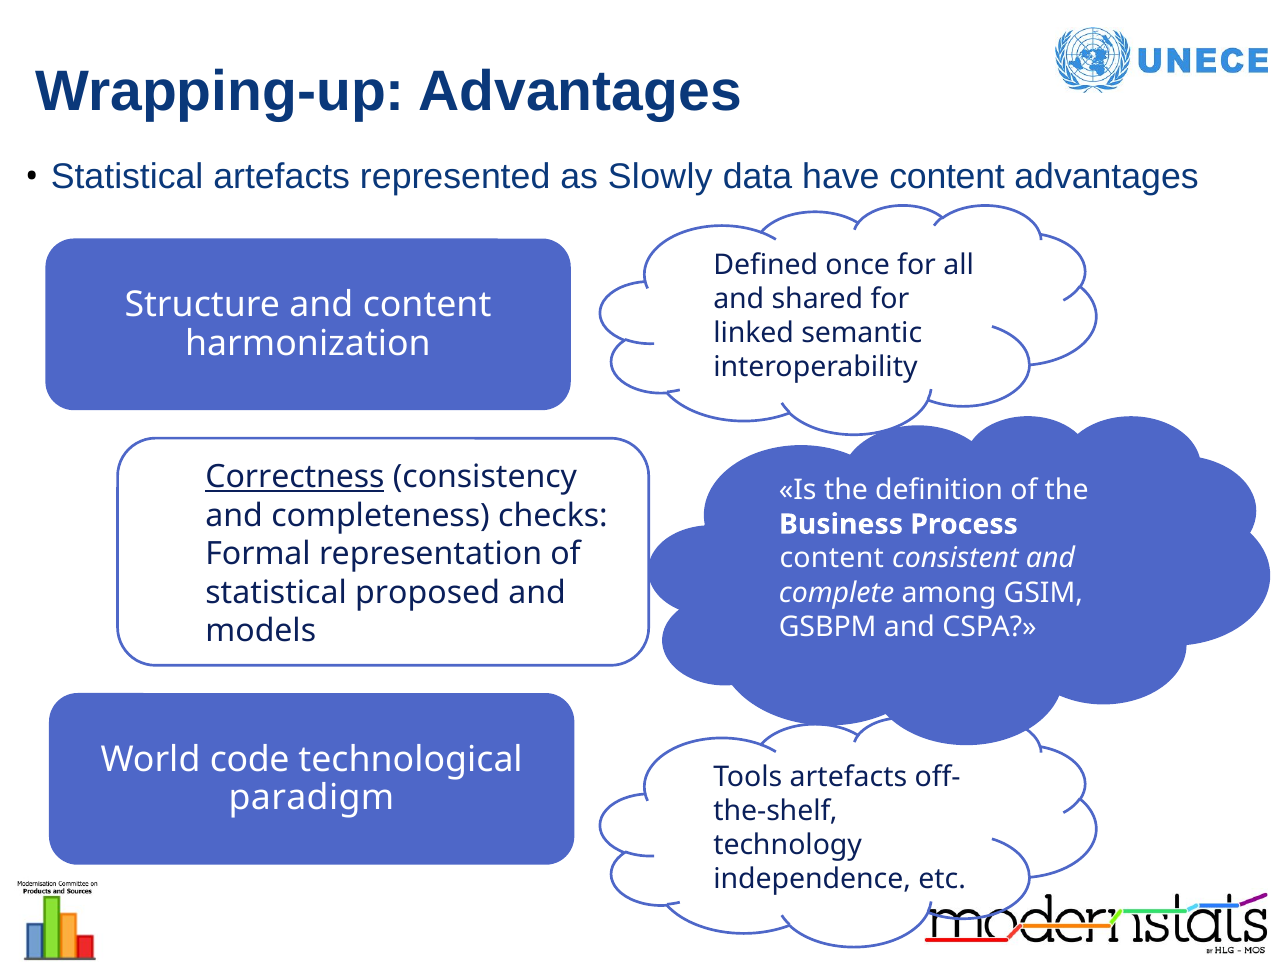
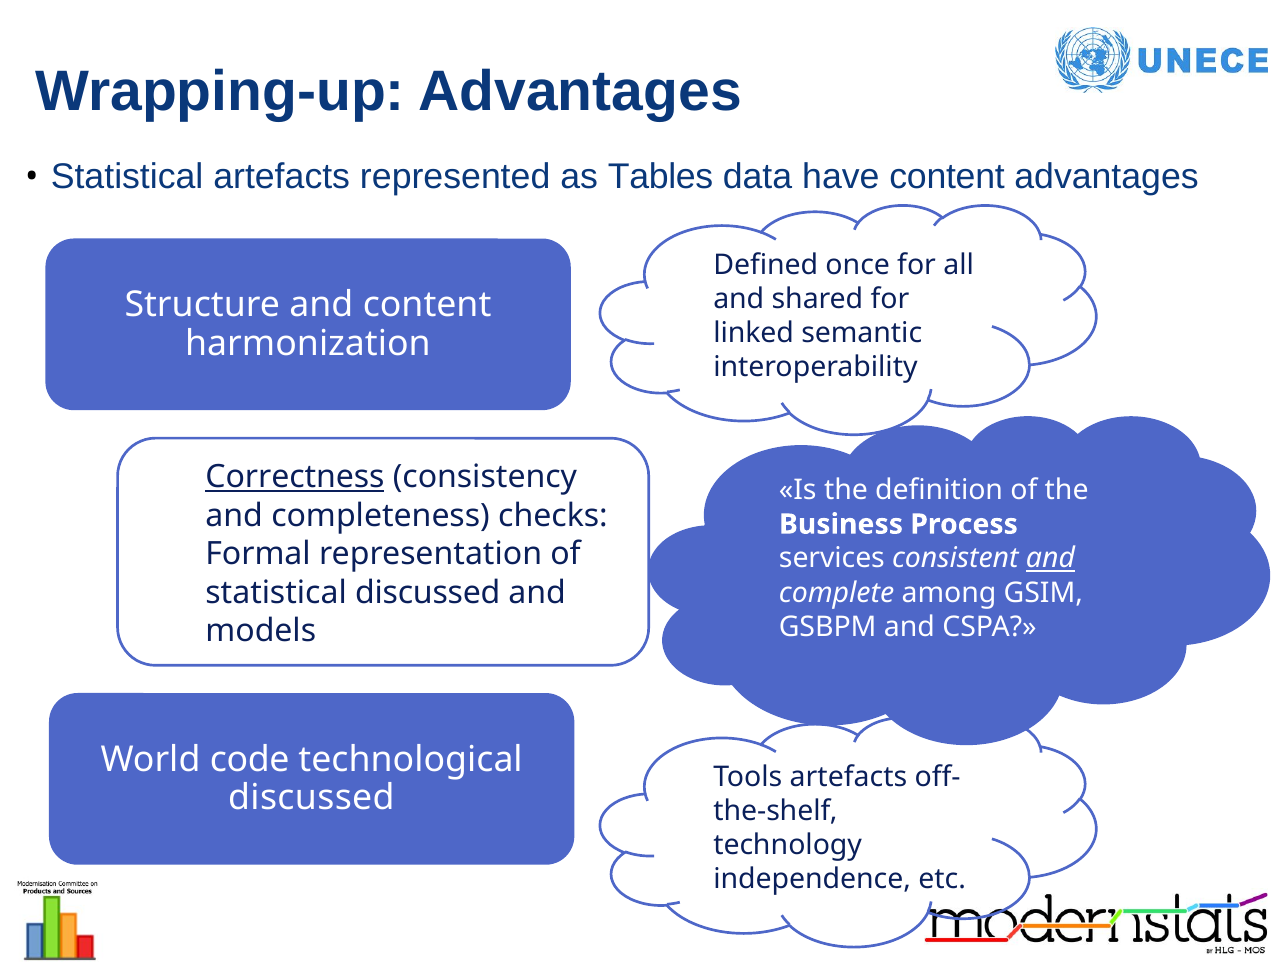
Slowly: Slowly -> Tables
content at (832, 559): content -> services
and at (1051, 559) underline: none -> present
statistical proposed: proposed -> discussed
paradigm at (311, 798): paradigm -> discussed
